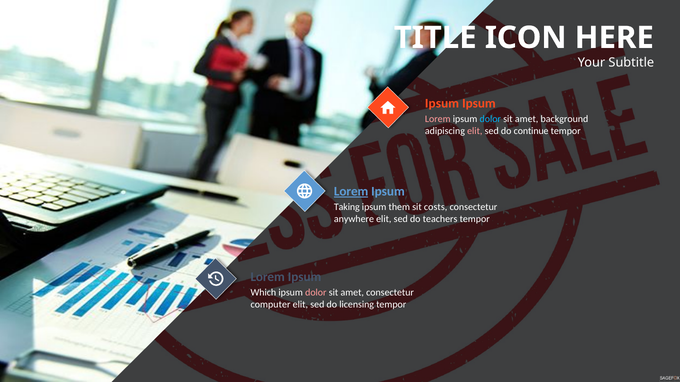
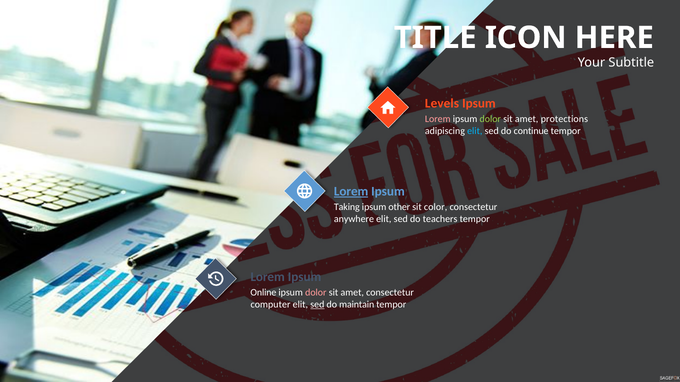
Ipsum at (442, 104): Ipsum -> Levels
dolor at (490, 119) colour: light blue -> light green
background: background -> protections
elit at (475, 131) colour: pink -> light blue
them: them -> other
costs: costs -> color
Which: Which -> Online
sed at (317, 305) underline: none -> present
licensing: licensing -> maintain
